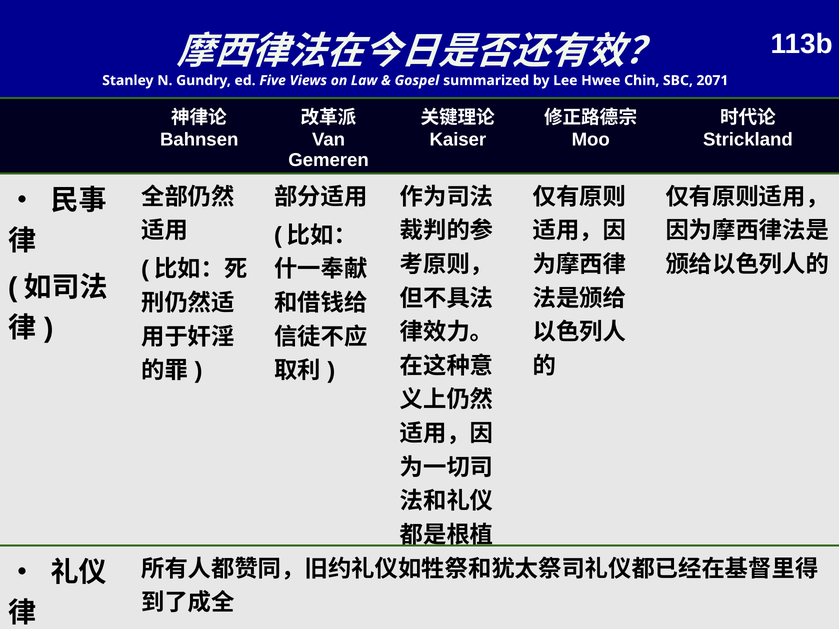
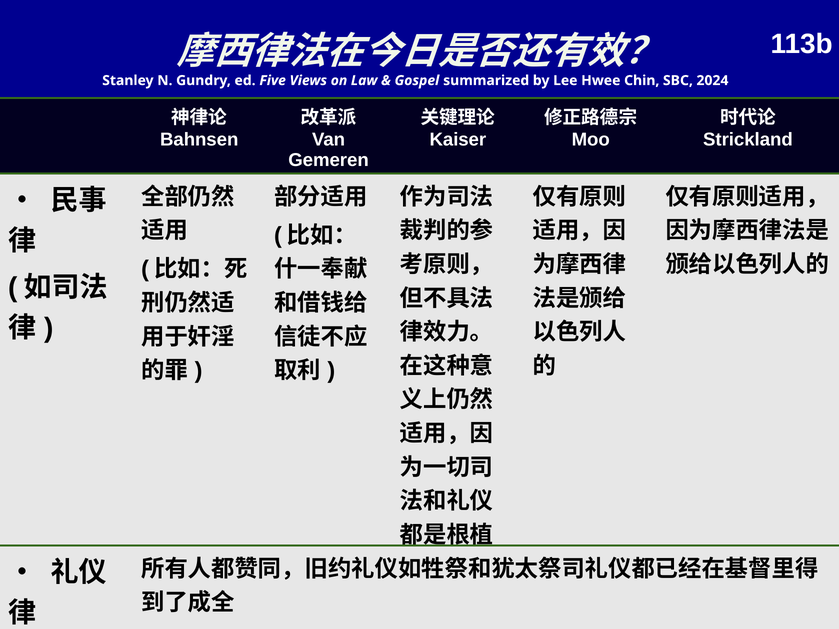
2071: 2071 -> 2024
